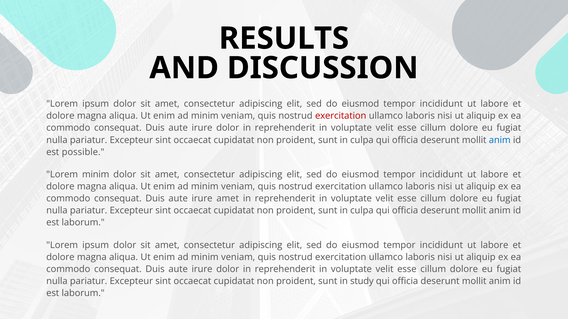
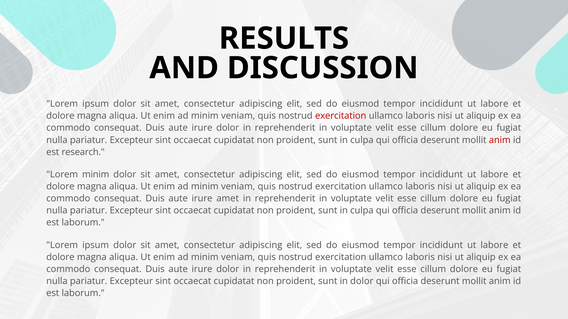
anim at (500, 140) colour: blue -> red
possible: possible -> research
in study: study -> dolor
